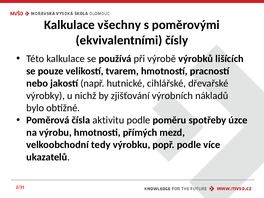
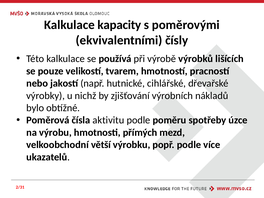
všechny: všechny -> kapacity
tedy: tedy -> větší
